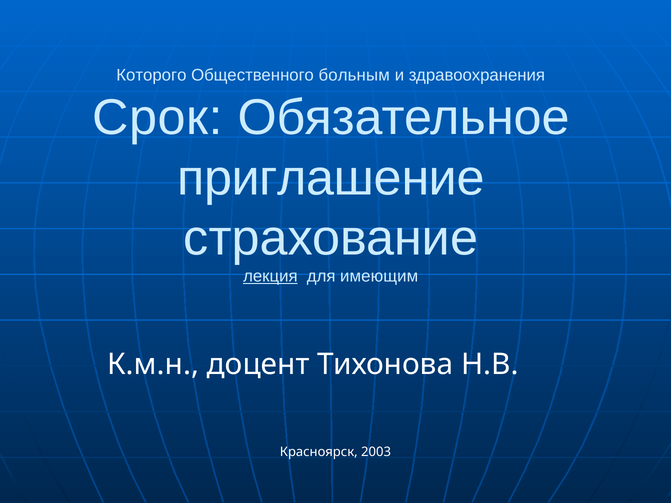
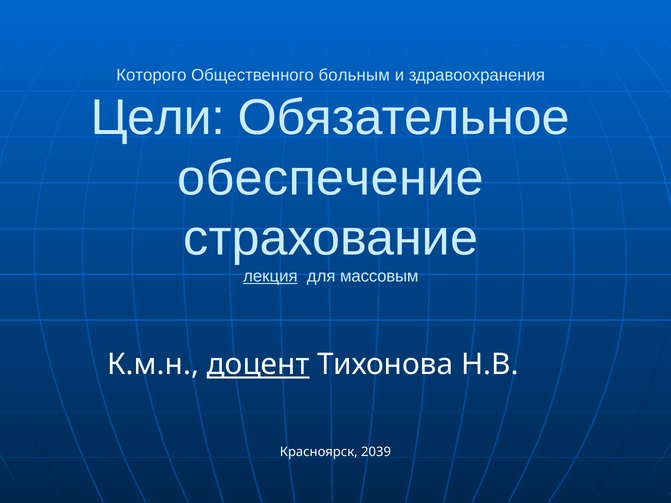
Срок: Срок -> Цели
приглашение: приглашение -> обеспечение
имеющим: имеющим -> массовым
доцент underline: none -> present
2003: 2003 -> 2039
